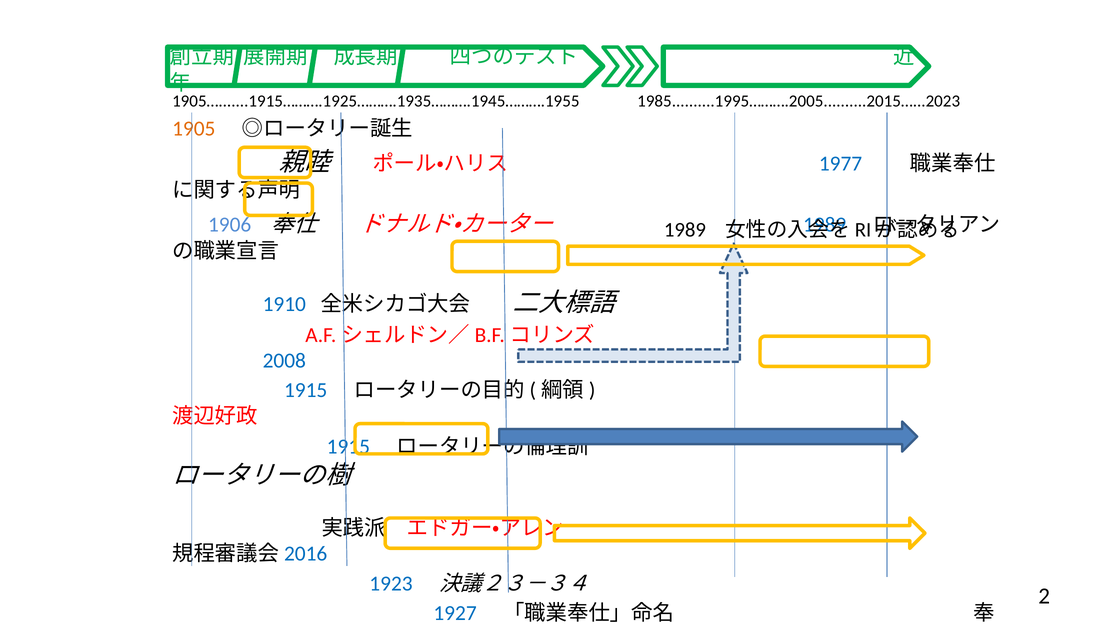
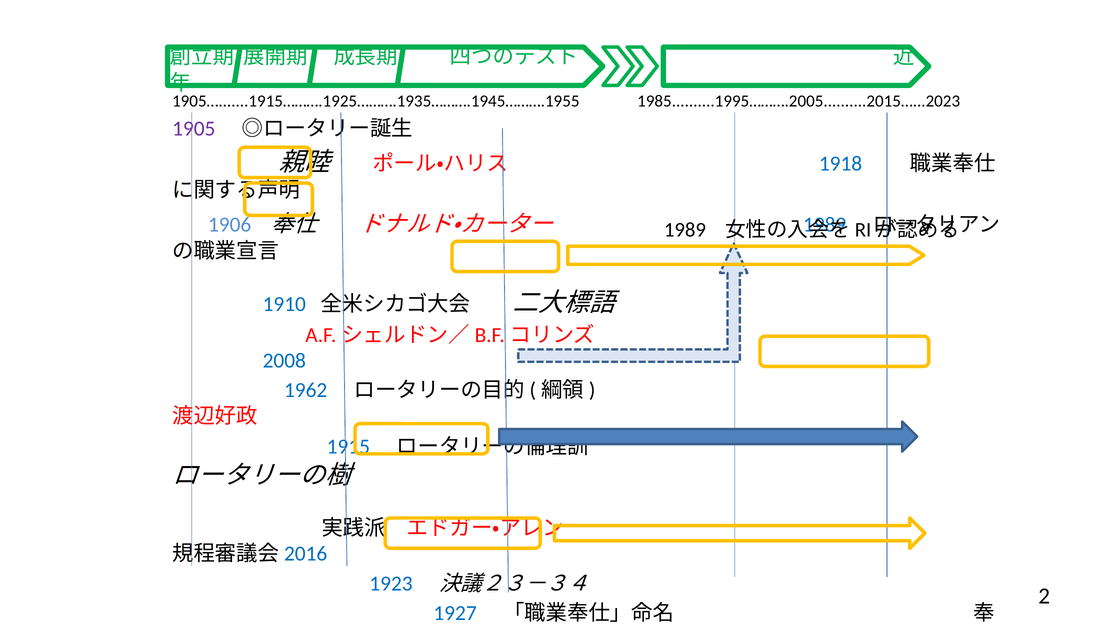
1905 colour: orange -> purple
1977: 1977 -> 1918
1915 at (306, 390): 1915 -> 1962
